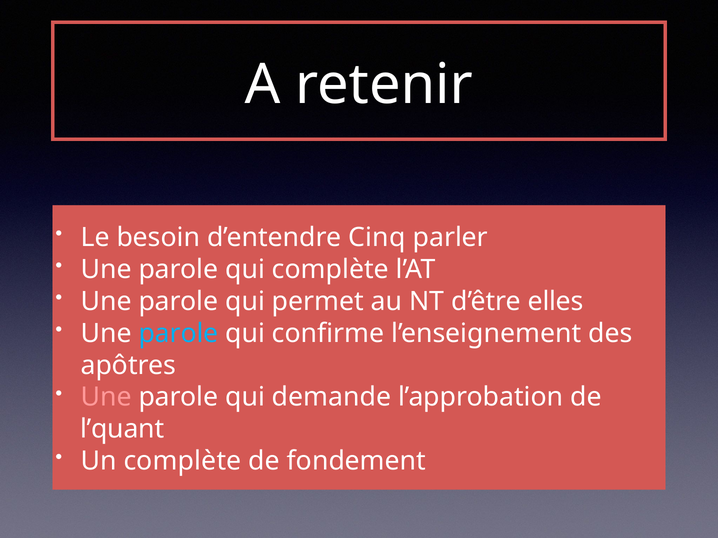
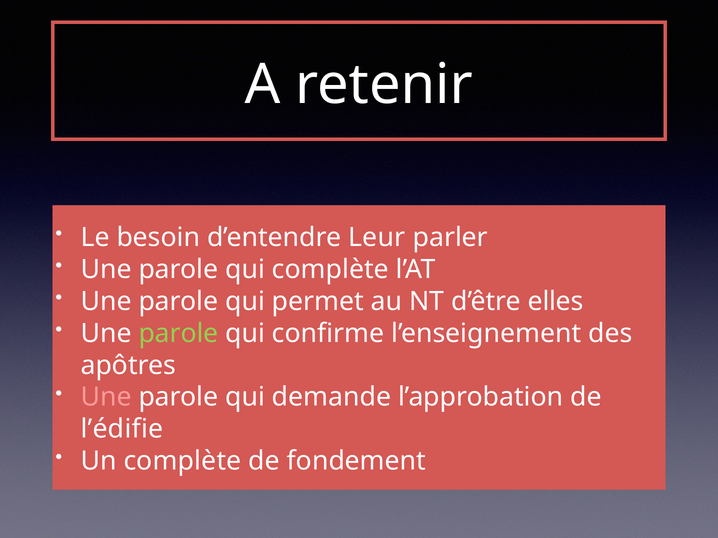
Cinq: Cinq -> Leur
parole at (179, 334) colour: light blue -> light green
l’quant: l’quant -> l’édifie
